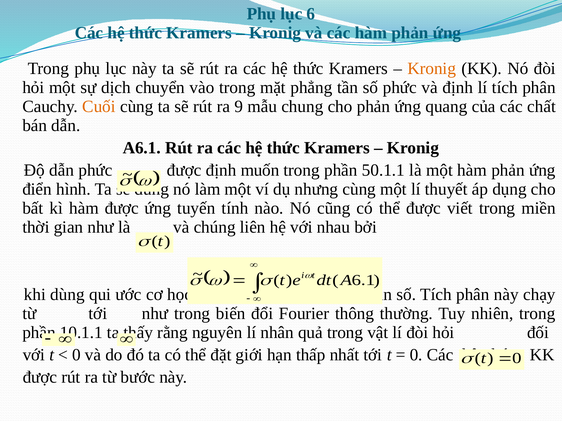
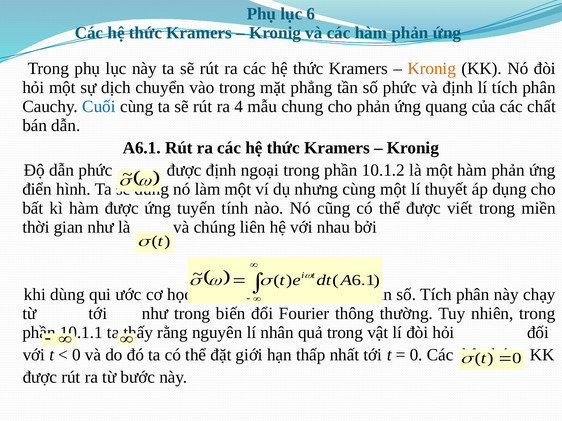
Cuối colour: orange -> blue
9: 9 -> 4
muốn: muốn -> ngoại
50.1.1: 50.1.1 -> 10.1.2
